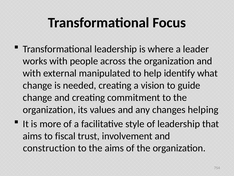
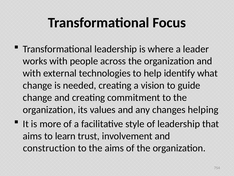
manipulated: manipulated -> technologies
fiscal: fiscal -> learn
